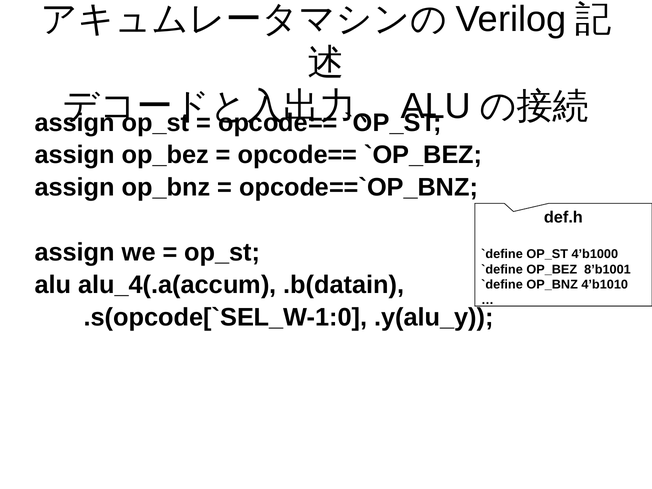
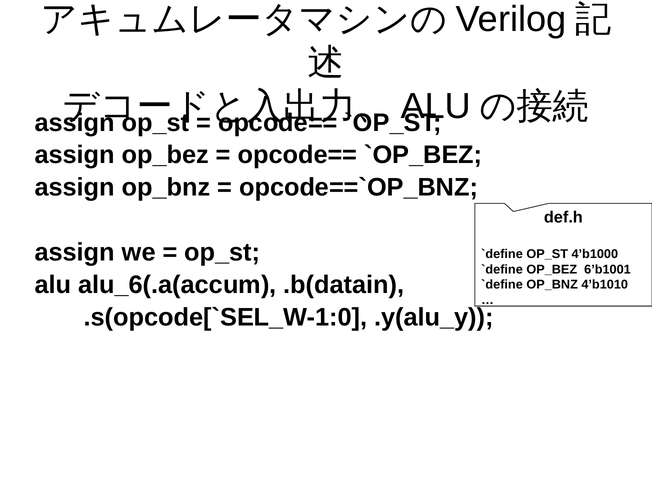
8’b1001: 8’b1001 -> 6’b1001
alu_4(.a(accum: alu_4(.a(accum -> alu_6(.a(accum
